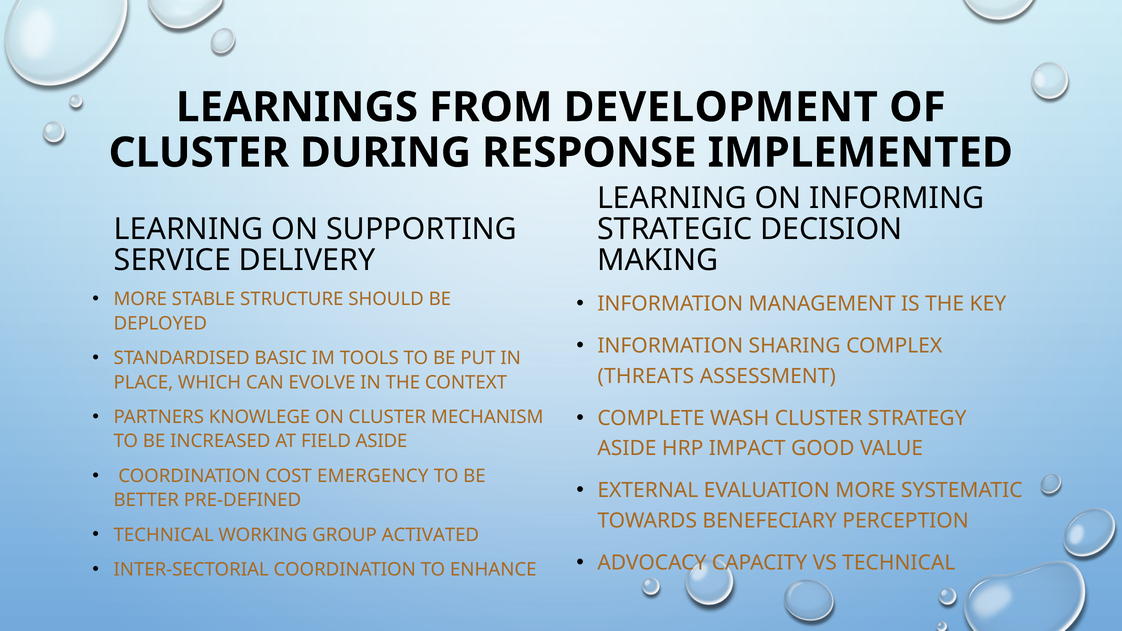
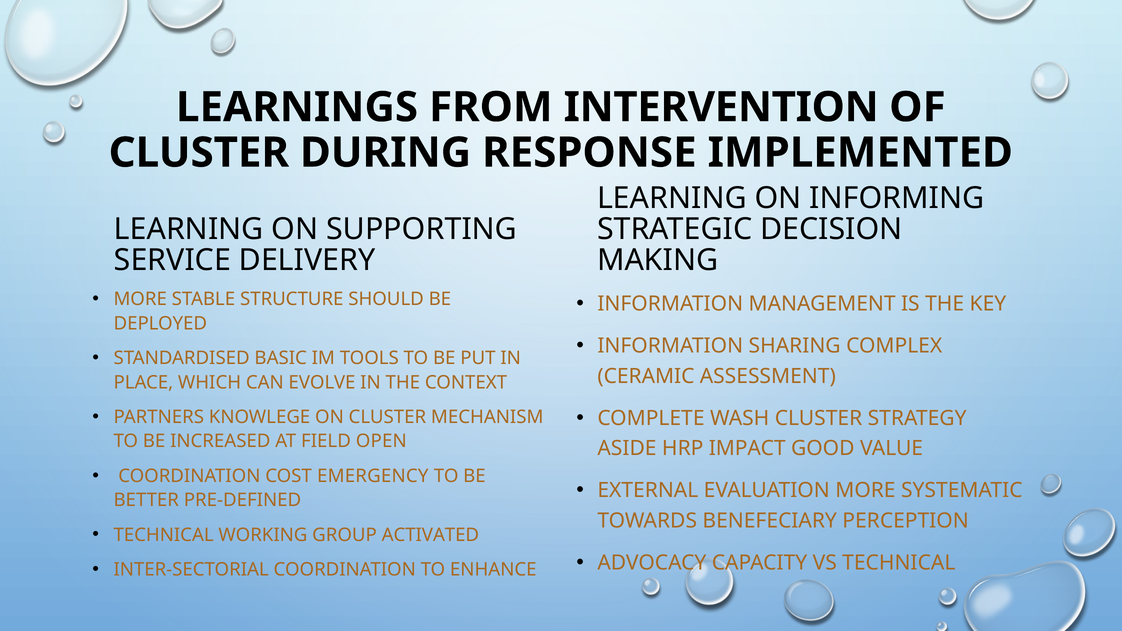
DEVELOPMENT: DEVELOPMENT -> INTERVENTION
THREATS: THREATS -> CERAMIC
FIELD ASIDE: ASIDE -> OPEN
